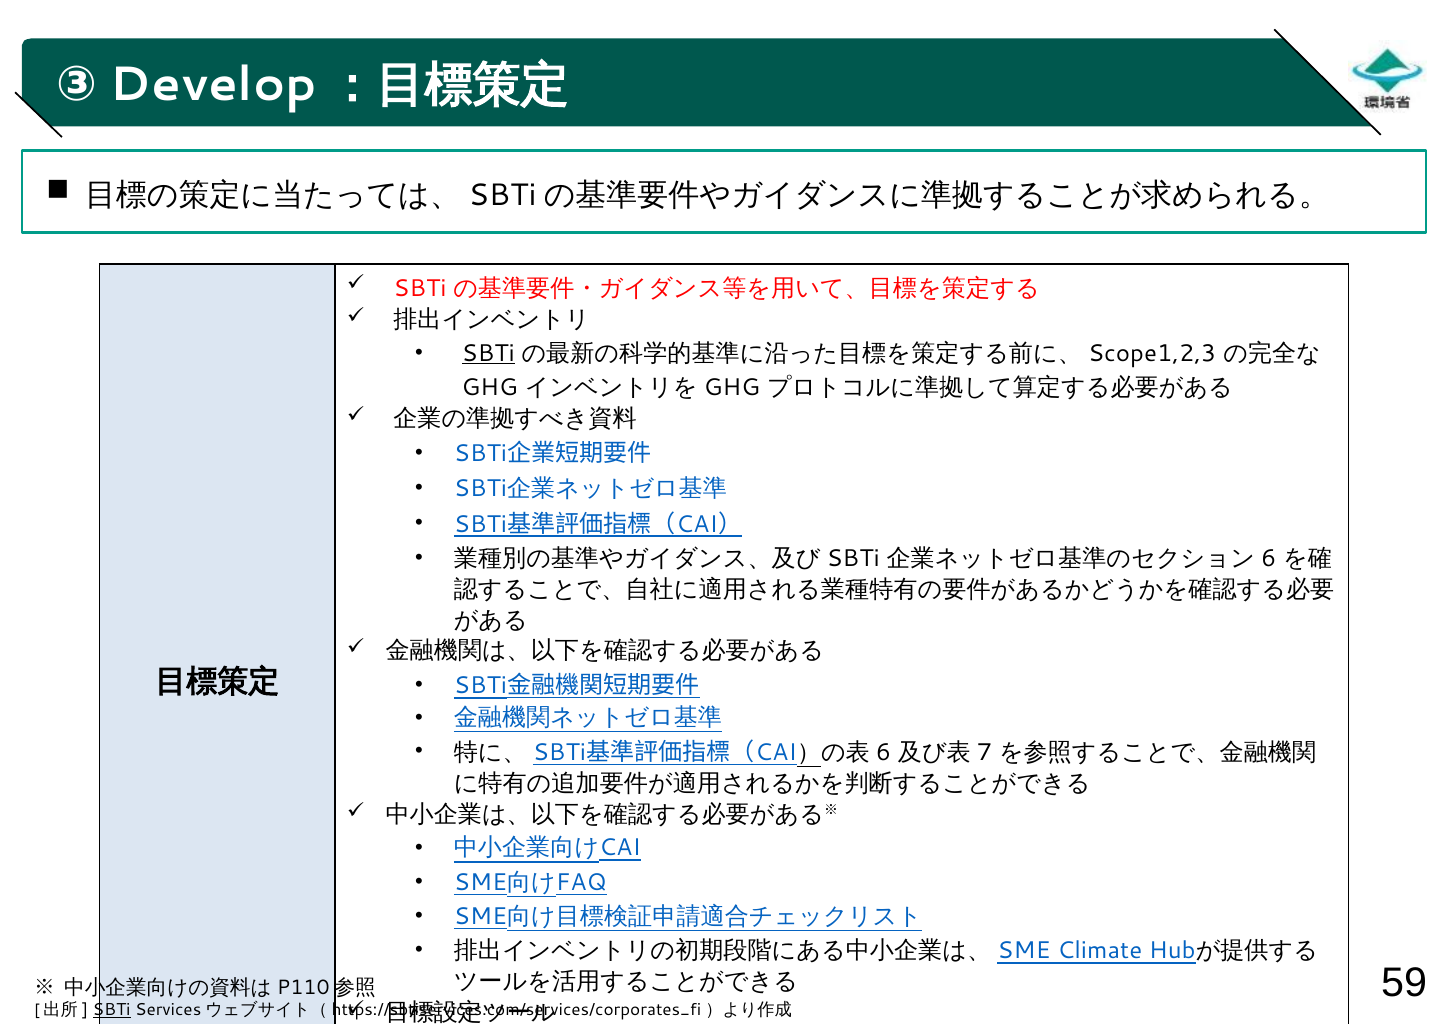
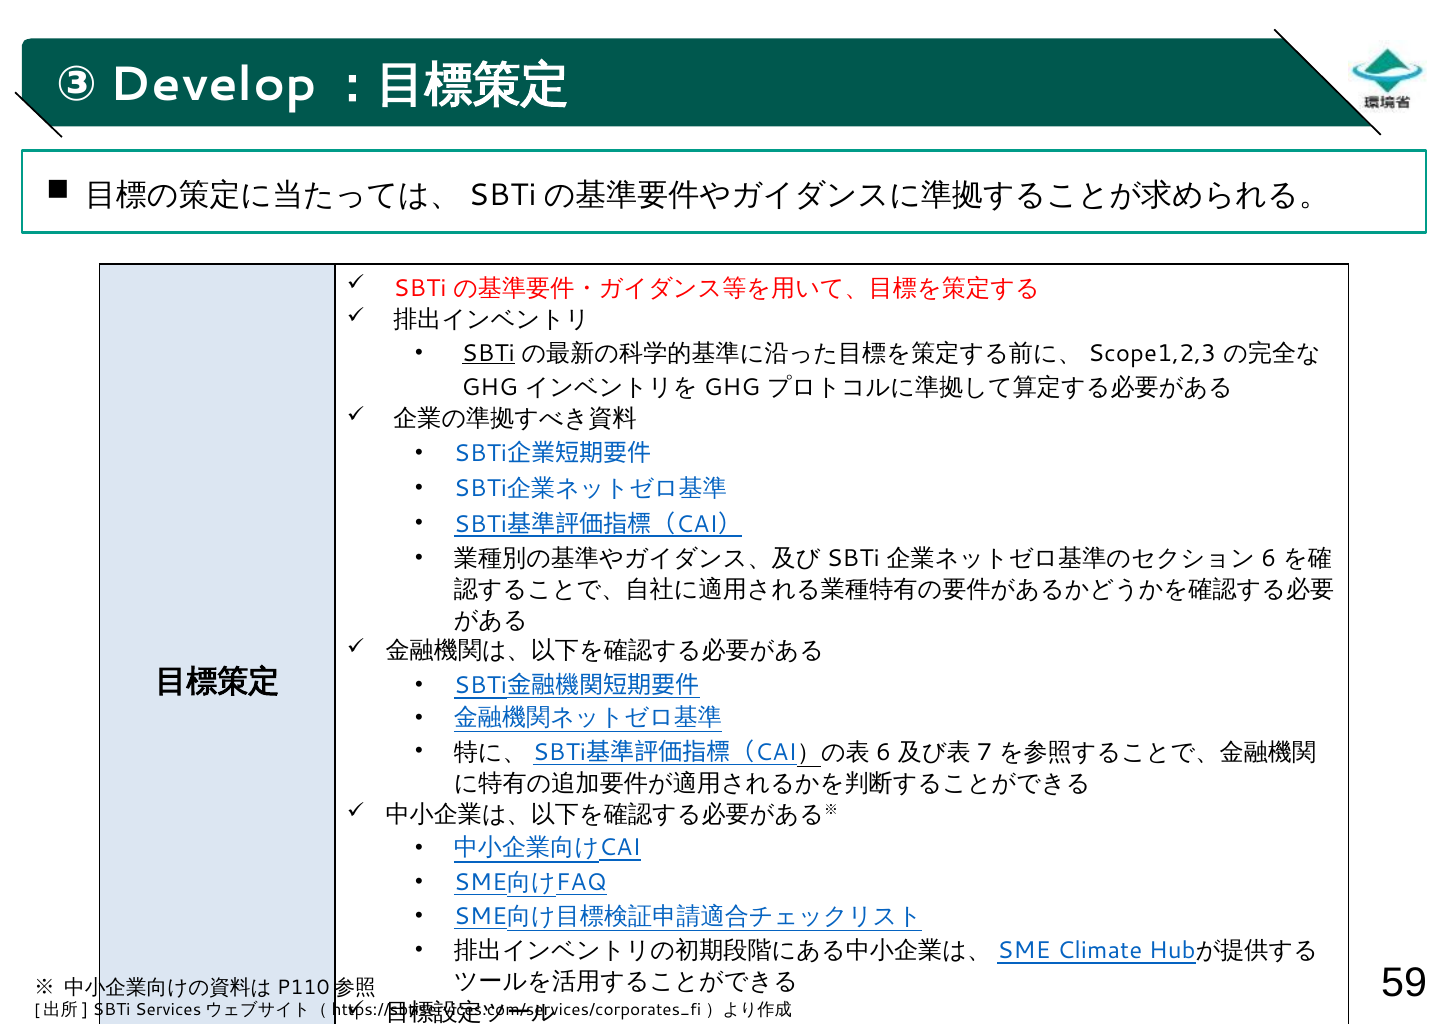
SBTi at (112, 1010) underline: present -> none
